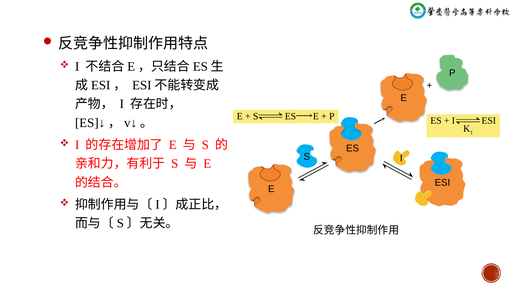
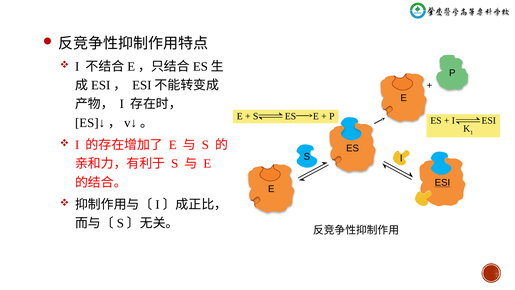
ESI at (442, 182) underline: none -> present
